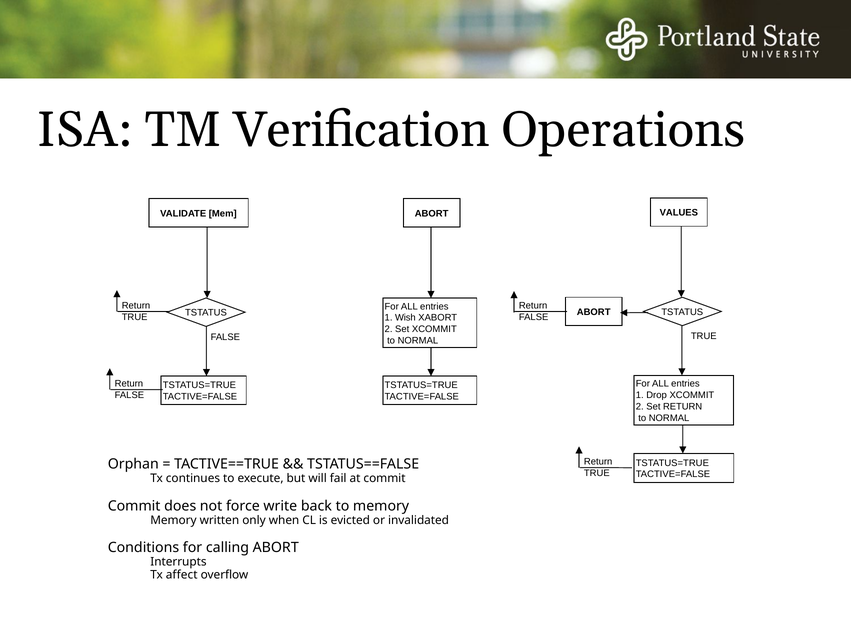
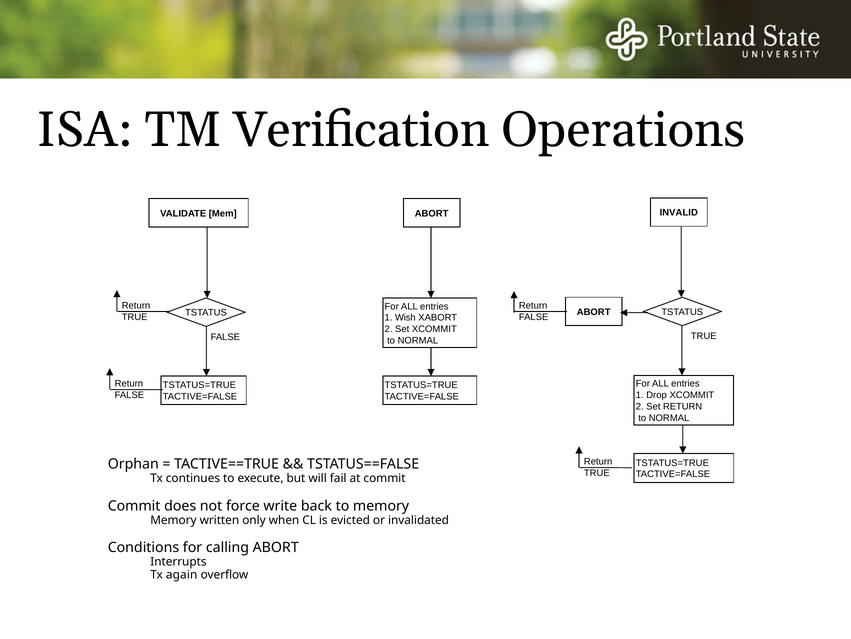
VALUES: VALUES -> INVALID
affect: affect -> again
